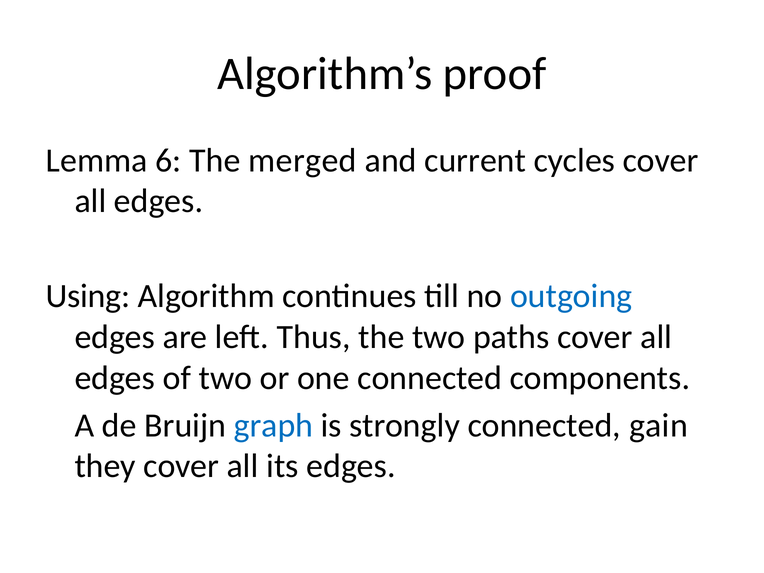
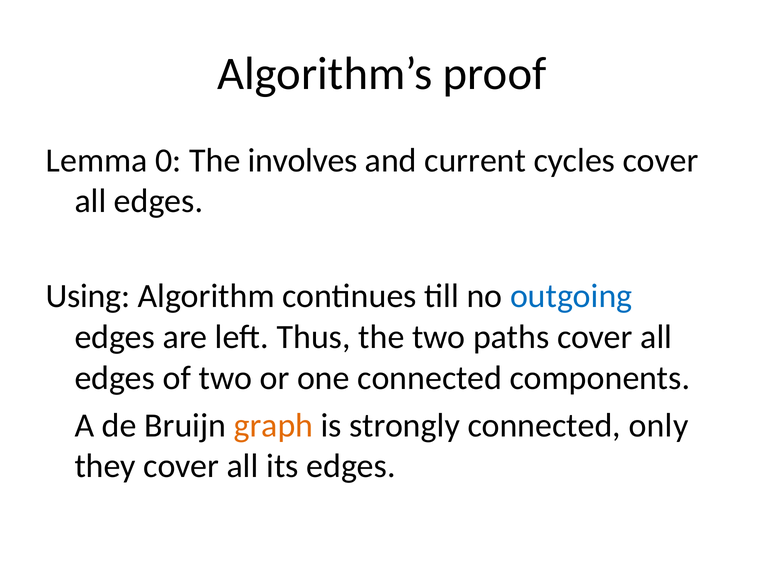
6: 6 -> 0
merged: merged -> involves
graph colour: blue -> orange
gain: gain -> only
